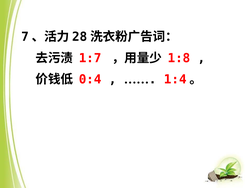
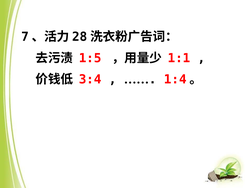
1:7: 1:7 -> 1:5
1:8: 1:8 -> 1:1
0:4: 0:4 -> 3:4
